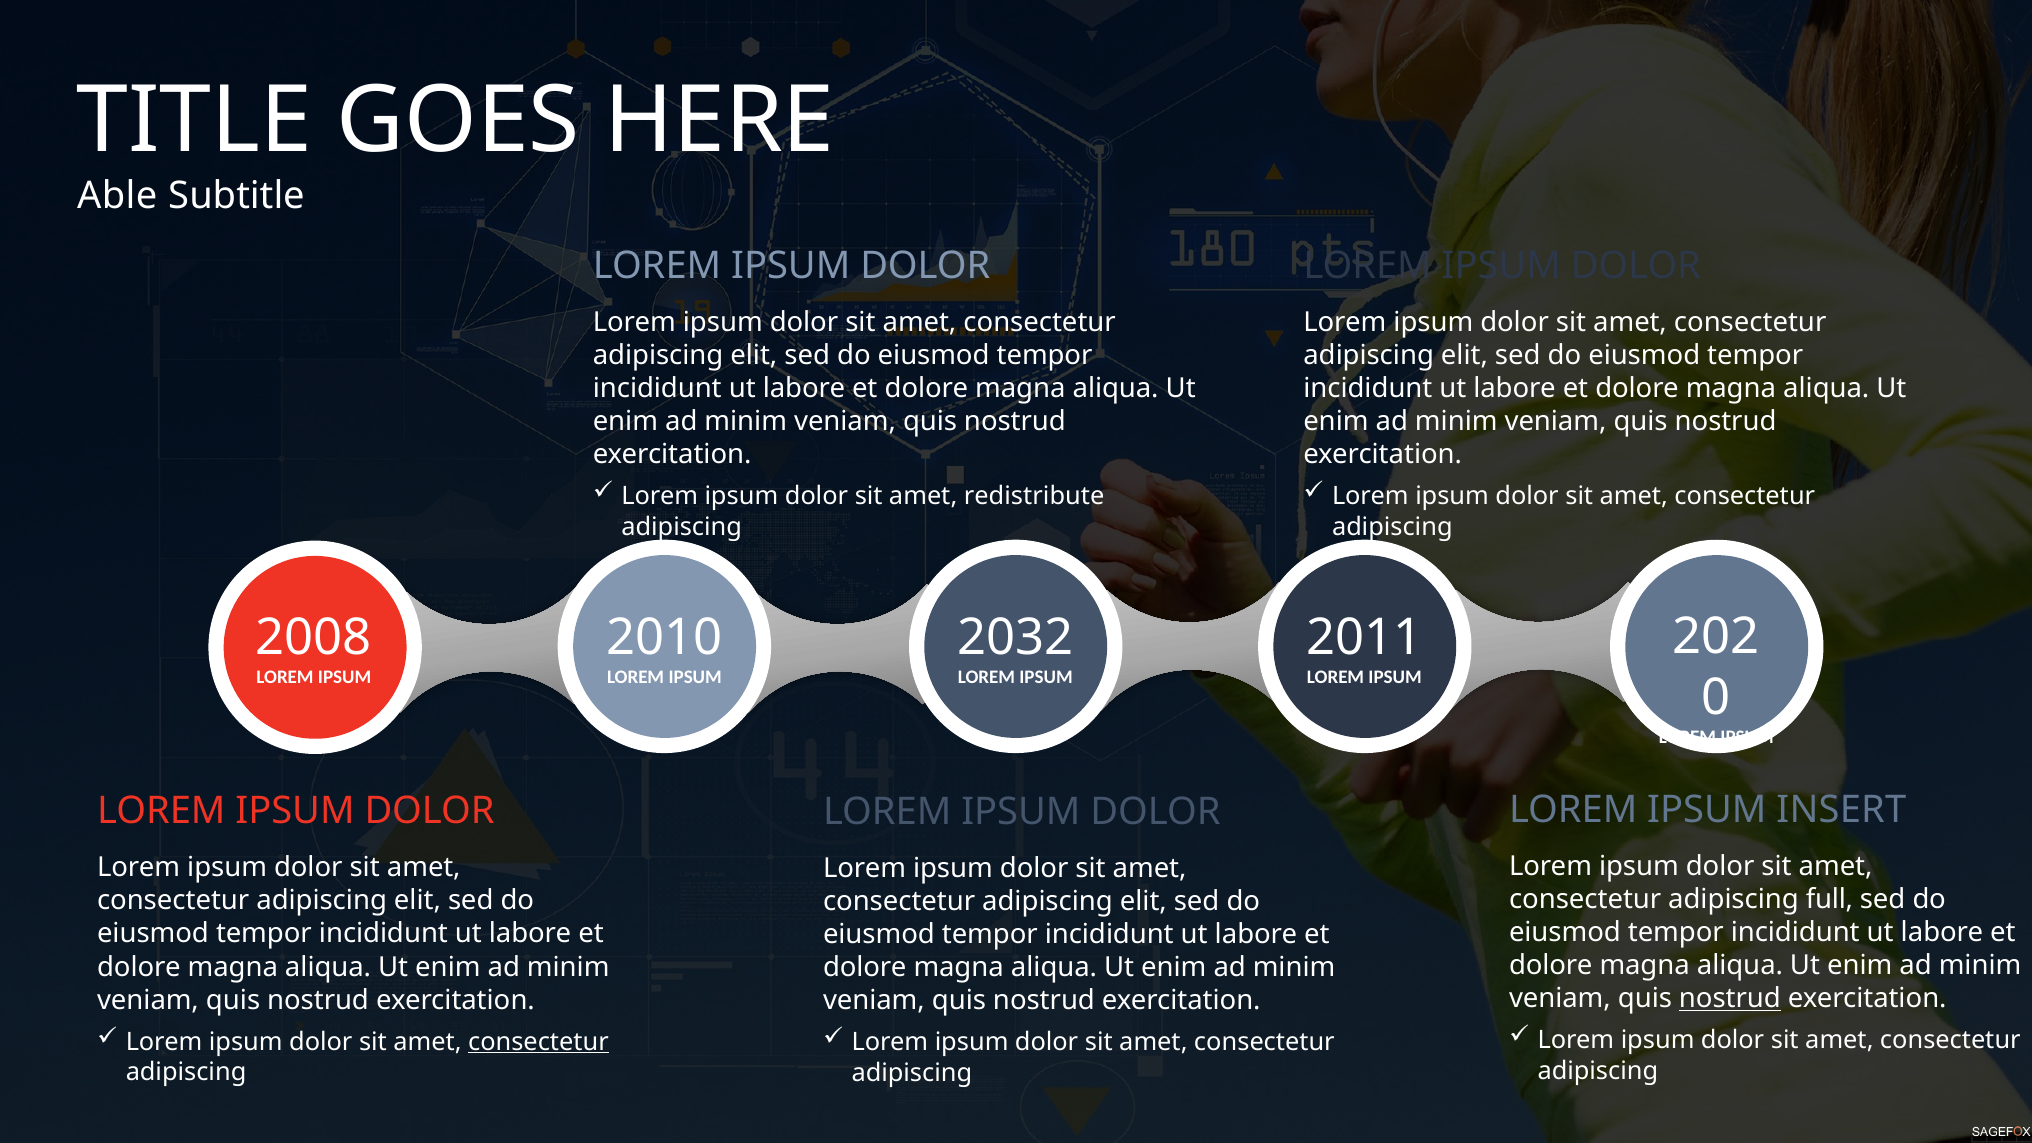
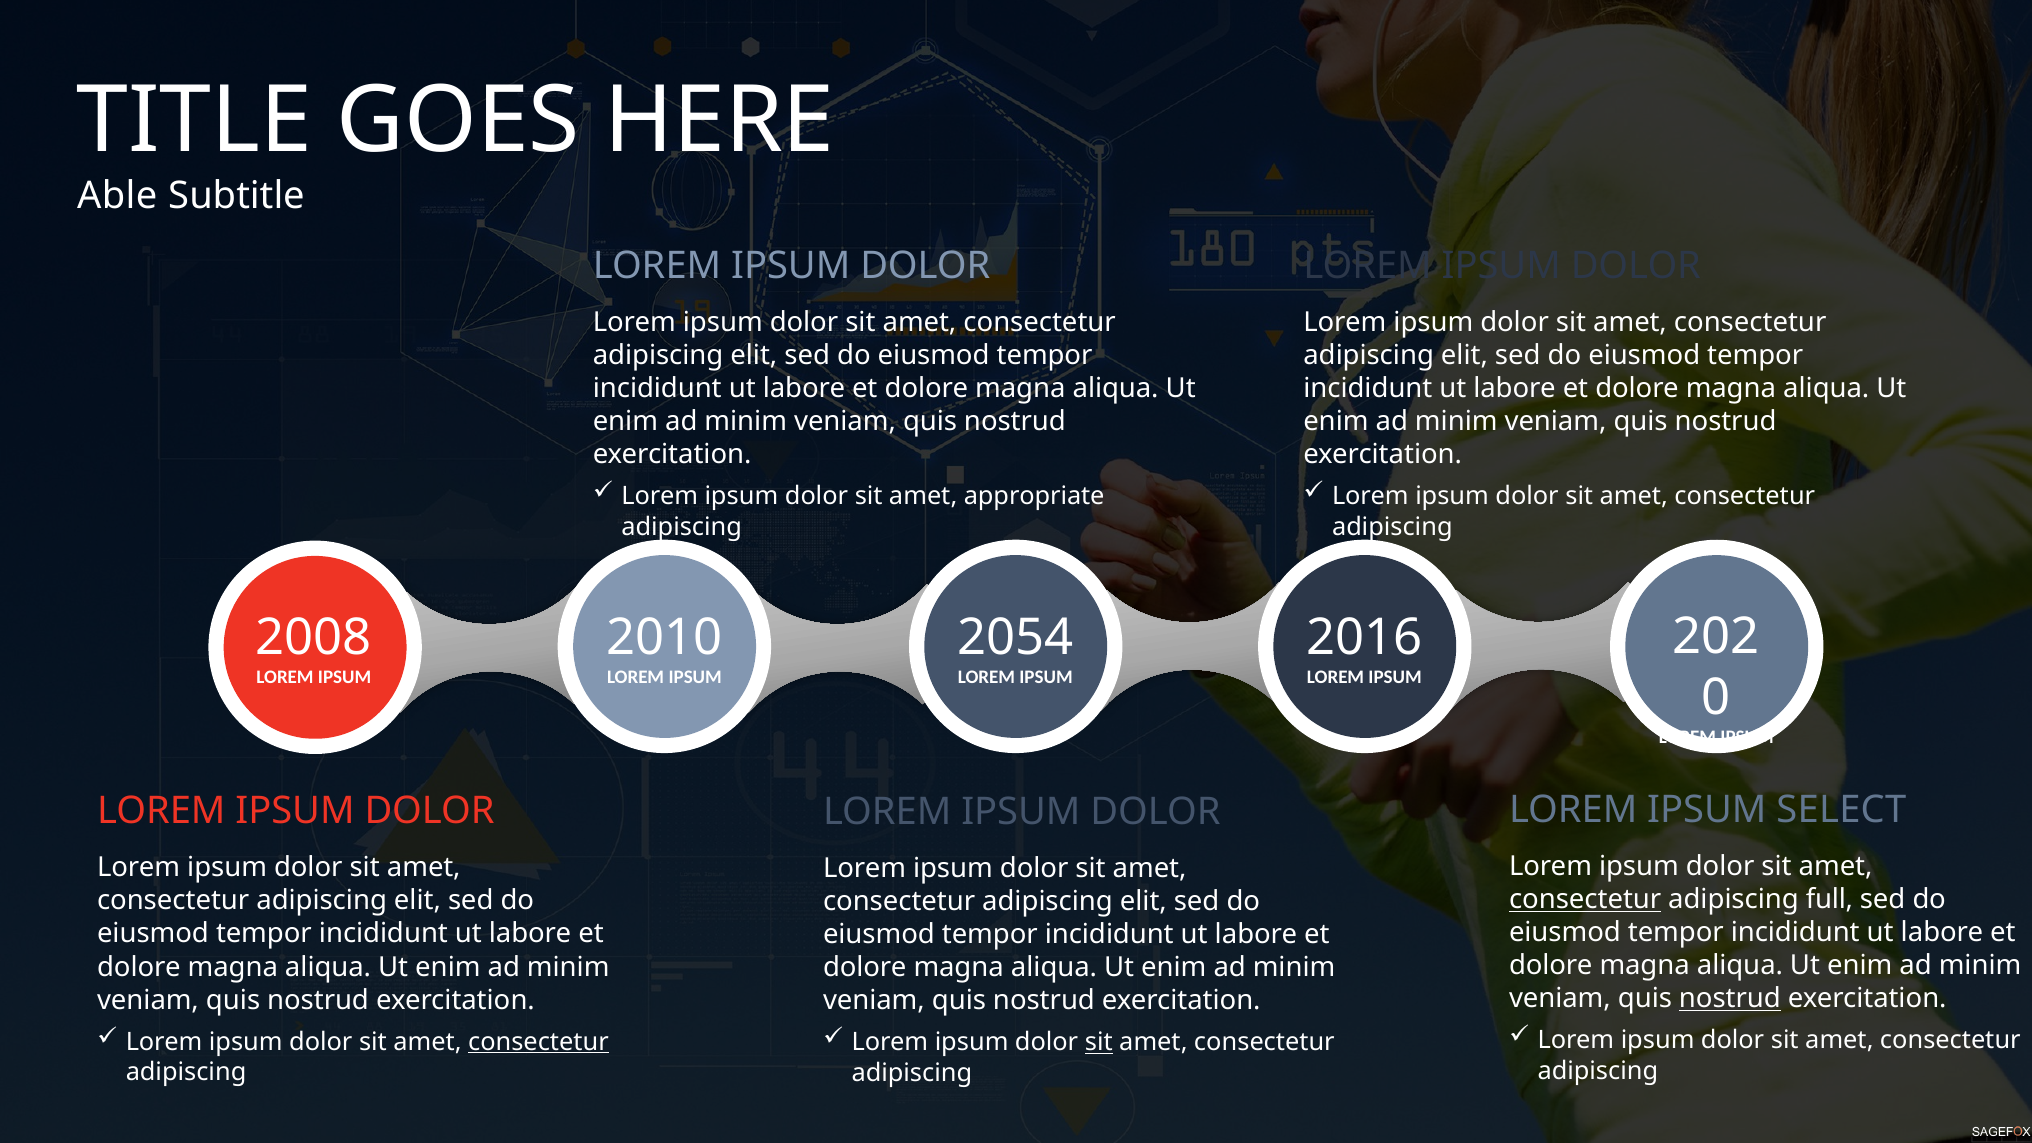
redistribute: redistribute -> appropriate
2032: 2032 -> 2054
2011: 2011 -> 2016
INSERT: INSERT -> SELECT
consectetur at (1585, 900) underline: none -> present
sit at (1099, 1043) underline: none -> present
